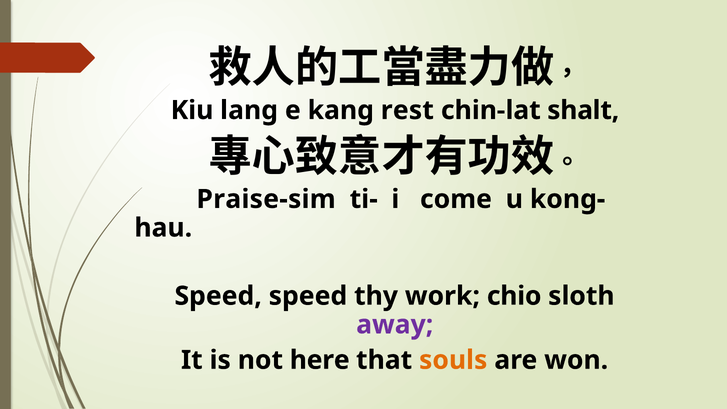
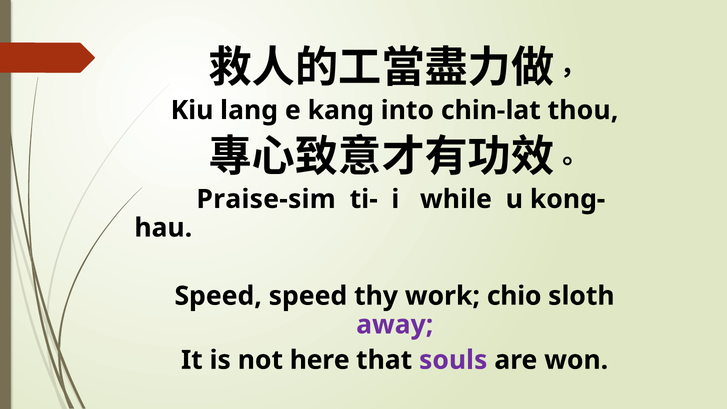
rest: rest -> into
shalt: shalt -> thou
come: come -> while
souls colour: orange -> purple
